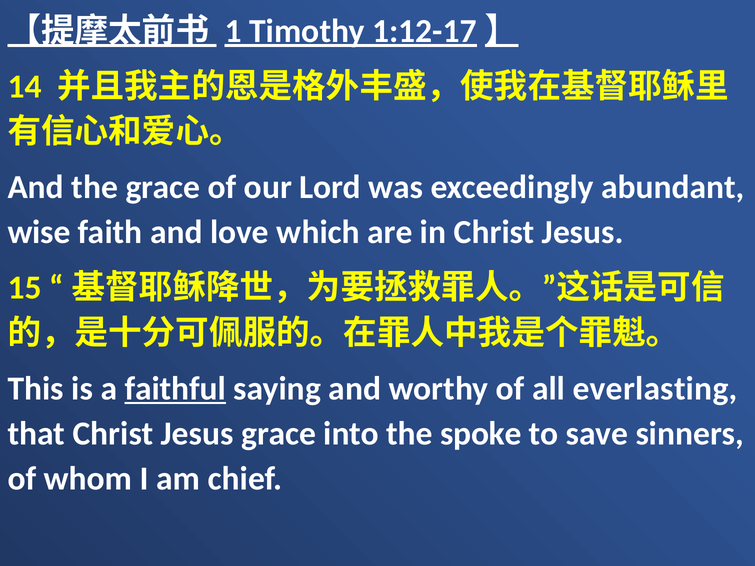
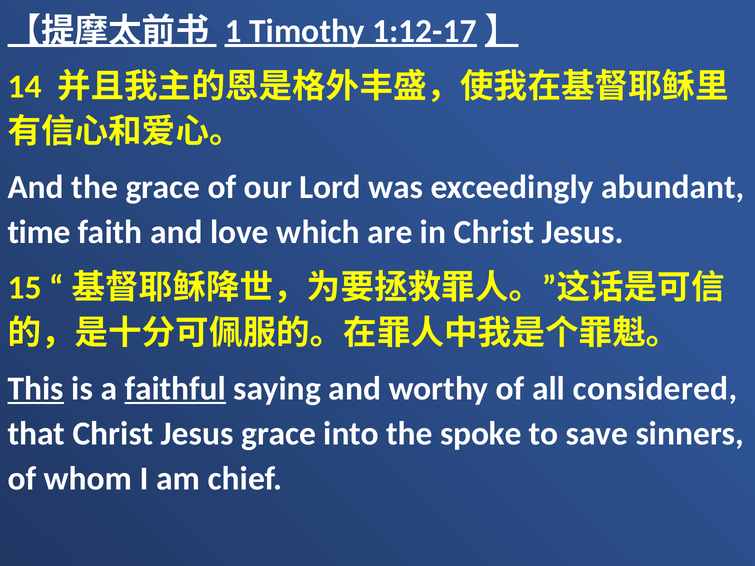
wise: wise -> time
This underline: none -> present
everlasting: everlasting -> considered
